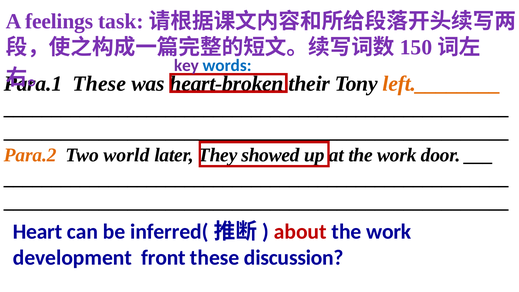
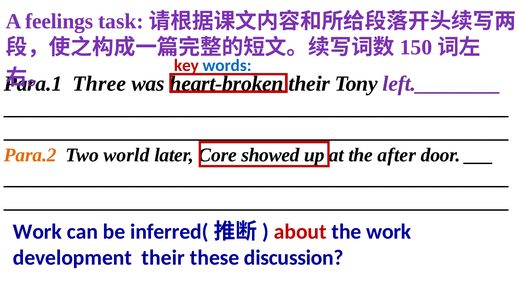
key colour: purple -> red
These at (99, 84): These -> Three
left.________ colour: orange -> purple
They: They -> Core
at the work: work -> after
Heart at (38, 232): Heart -> Work
development front: front -> their
